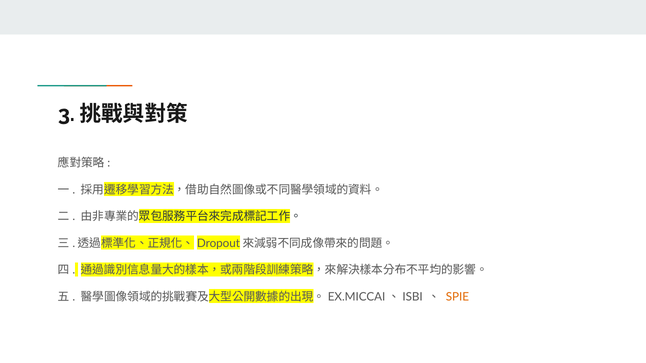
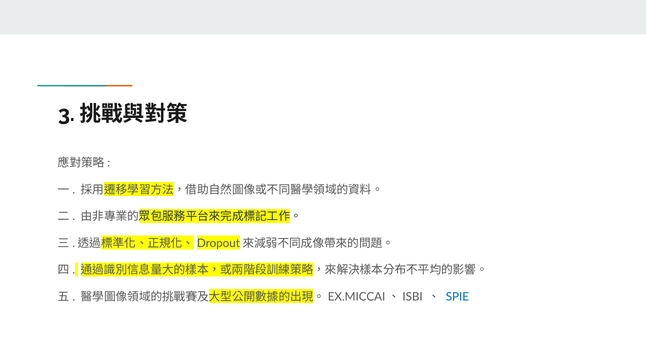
SPIE colour: orange -> blue
